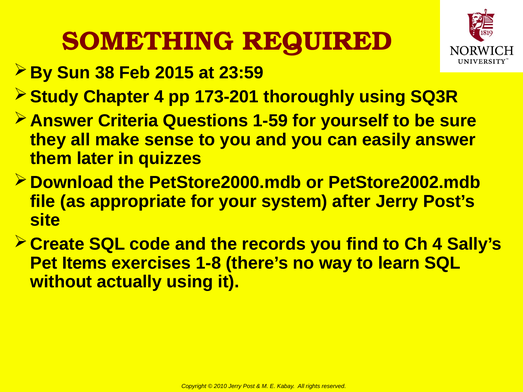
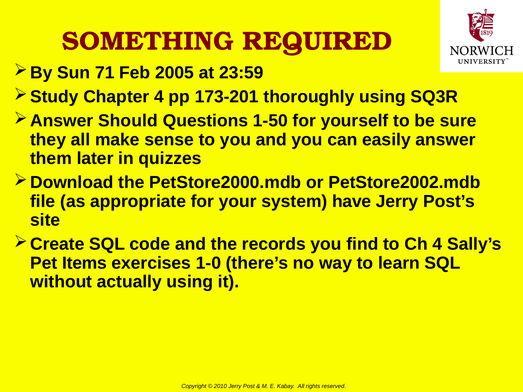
38: 38 -> 71
2015: 2015 -> 2005
Criteria: Criteria -> Should
1-59: 1-59 -> 1-50
after: after -> have
1-8: 1-8 -> 1-0
